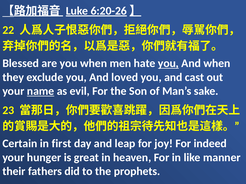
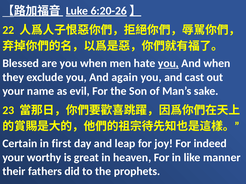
loved: loved -> again
name underline: present -> none
hunger: hunger -> worthy
